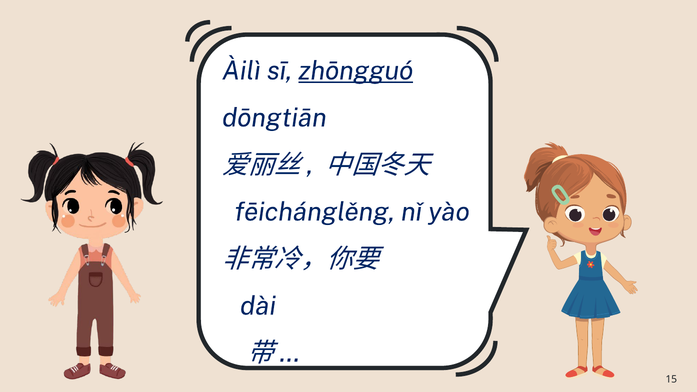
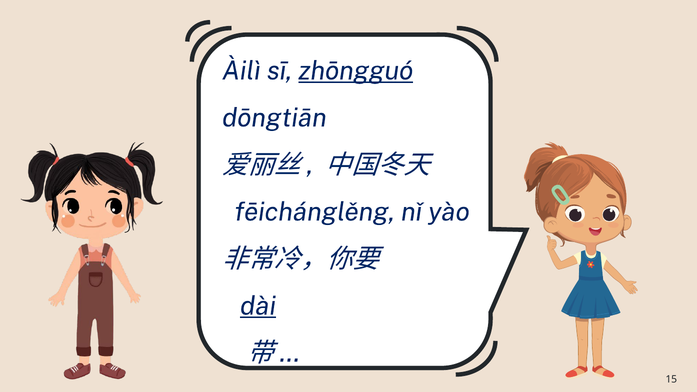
dài underline: none -> present
